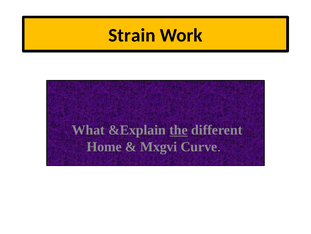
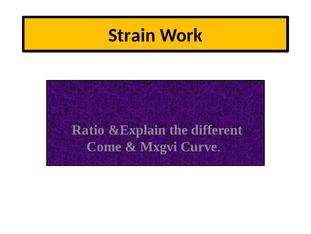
What: What -> Ratio
the underline: present -> none
Home: Home -> Come
